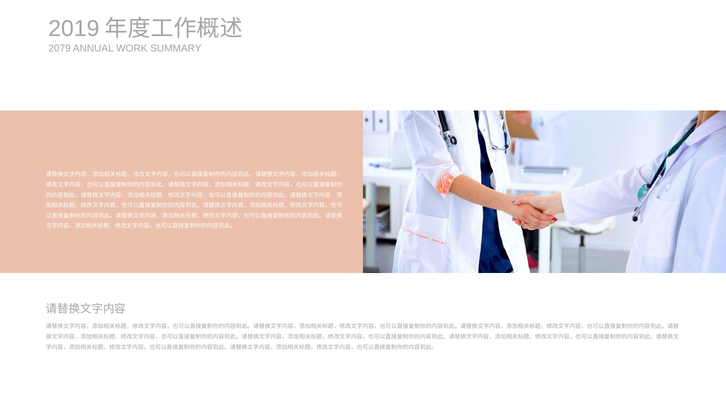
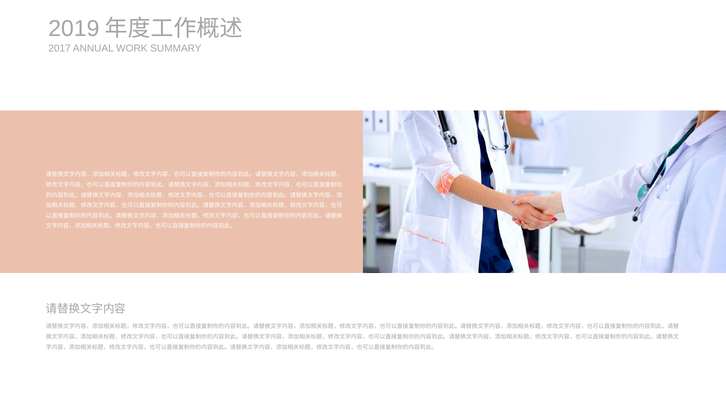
2079: 2079 -> 2017
